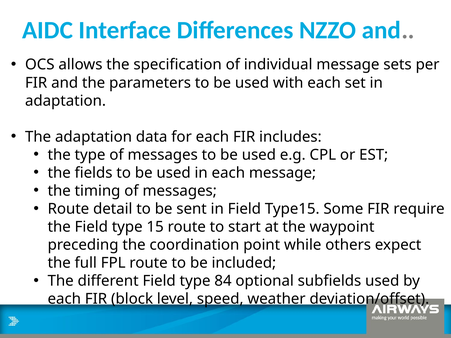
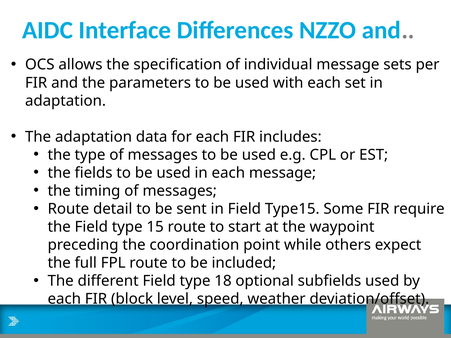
84: 84 -> 18
